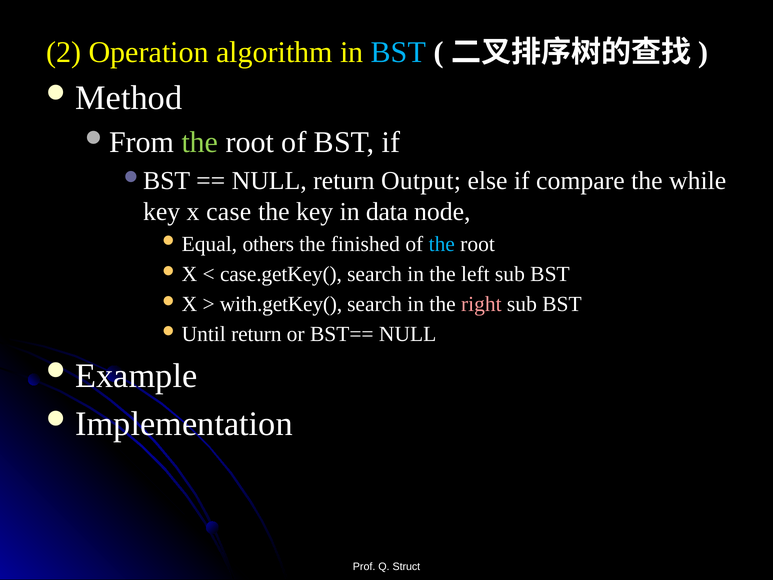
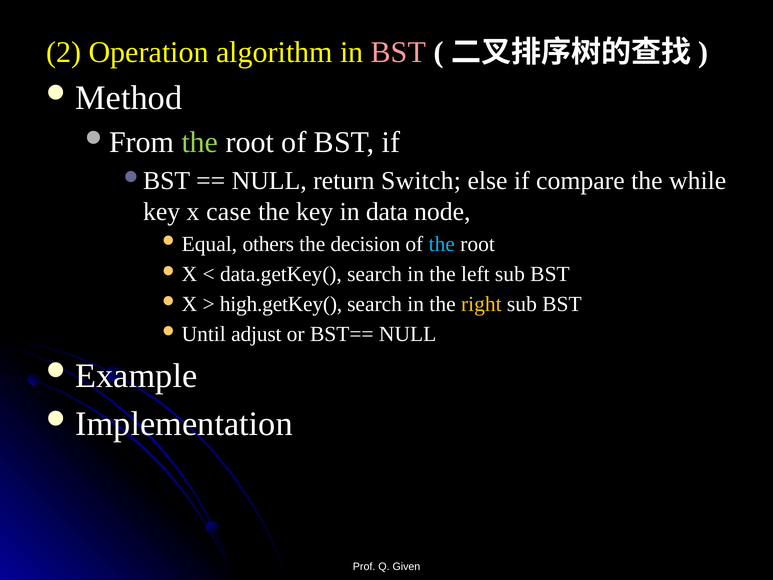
BST at (398, 52) colour: light blue -> pink
Output: Output -> Switch
finished: finished -> decision
case.getKey(: case.getKey( -> data.getKey(
with.getKey(: with.getKey( -> high.getKey(
right colour: pink -> yellow
return at (256, 334): return -> adjust
Struct: Struct -> Given
